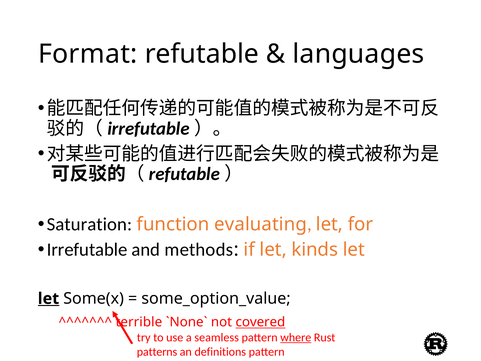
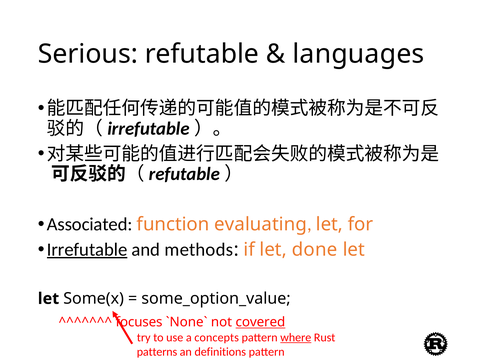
Format: Format -> Serious
Saturation: Saturation -> Associated
Irrefutable underline: none -> present
kinds: kinds -> done
let at (49, 298) underline: present -> none
terrible: terrible -> focuses
seamless: seamless -> concepts
